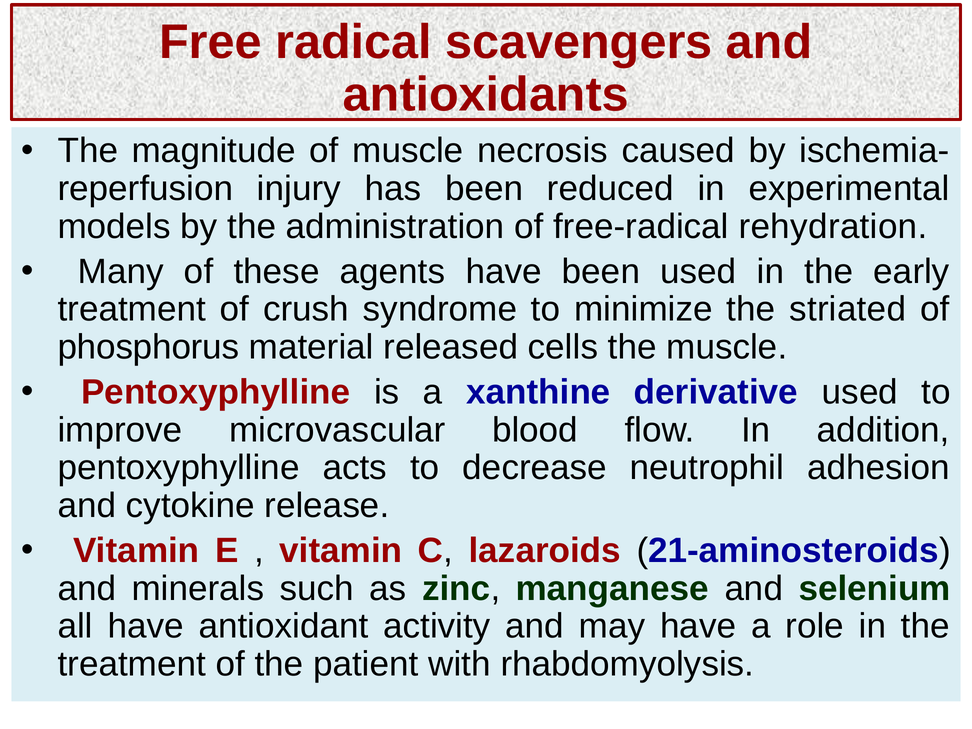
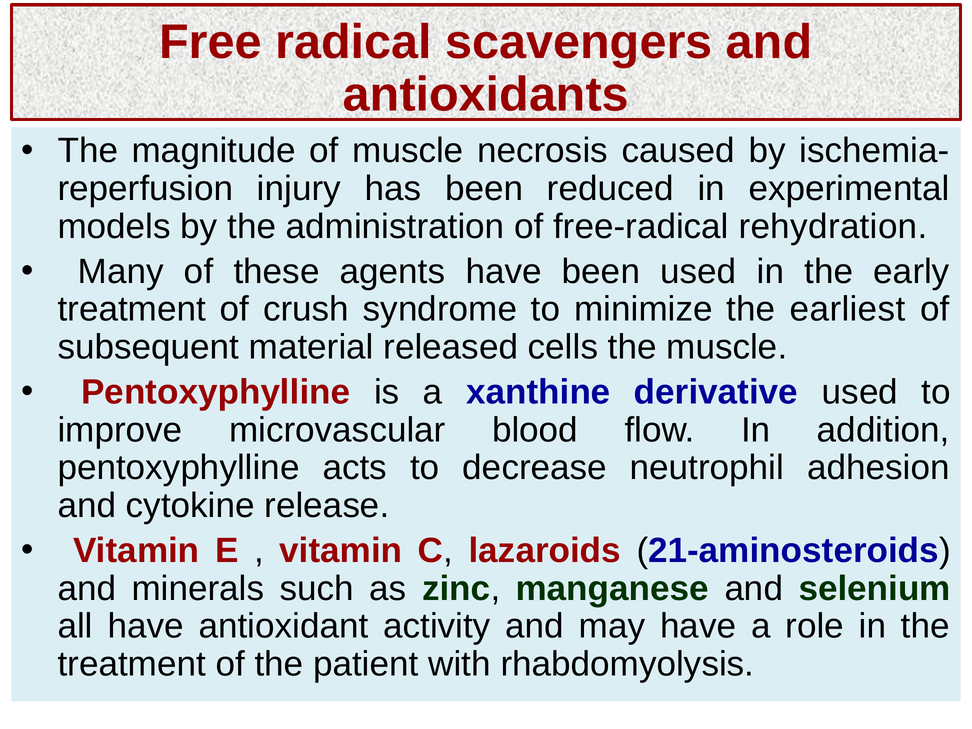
striated: striated -> earliest
phosphorus: phosphorus -> subsequent
